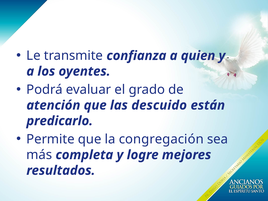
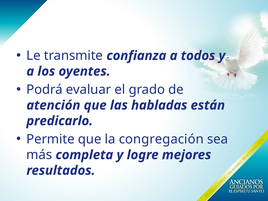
quien: quien -> todos
descuido: descuido -> habladas
